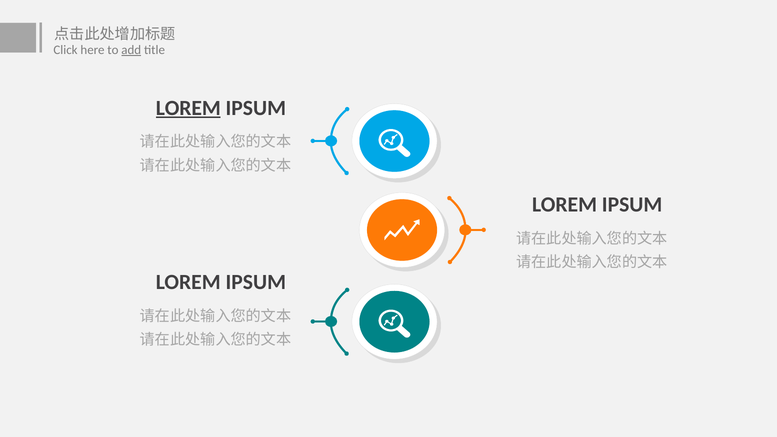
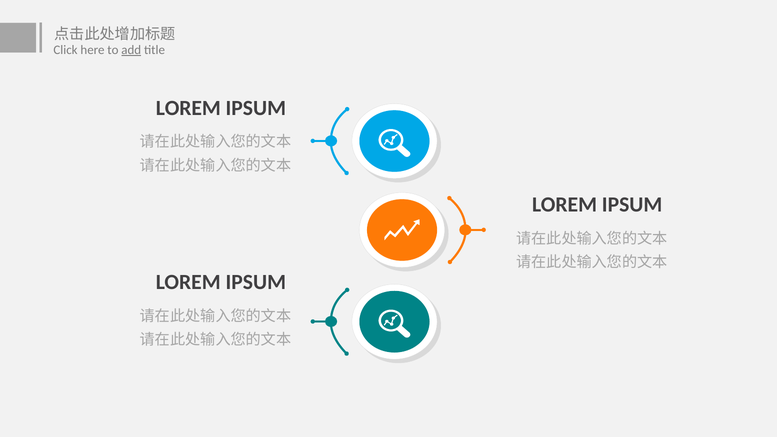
LOREM at (188, 108) underline: present -> none
